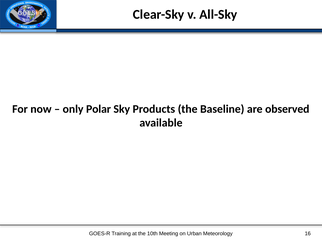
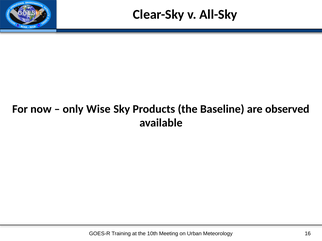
Polar: Polar -> Wise
